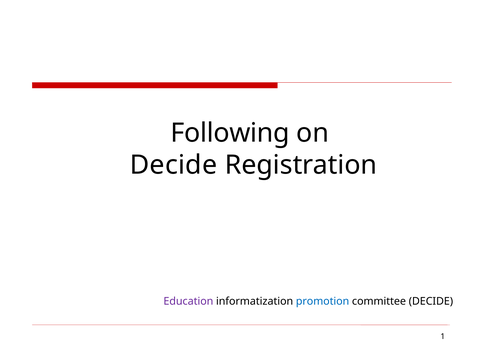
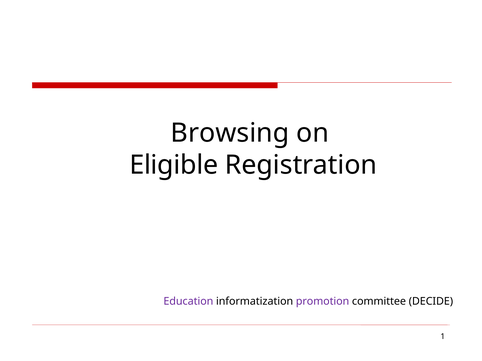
Following: Following -> Browsing
Decide at (173, 165): Decide -> Eligible
promotion colour: blue -> purple
